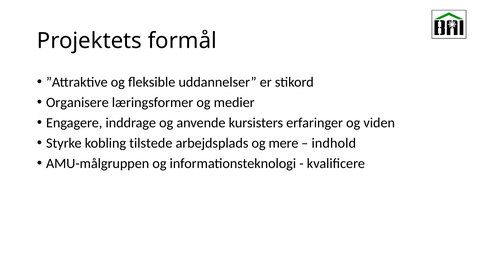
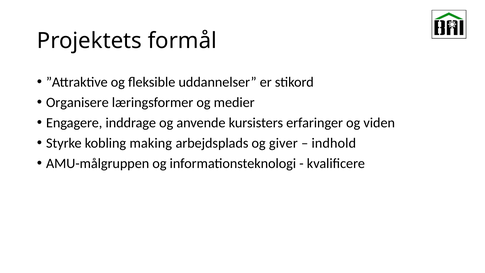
tilstede: tilstede -> making
mere: mere -> giver
